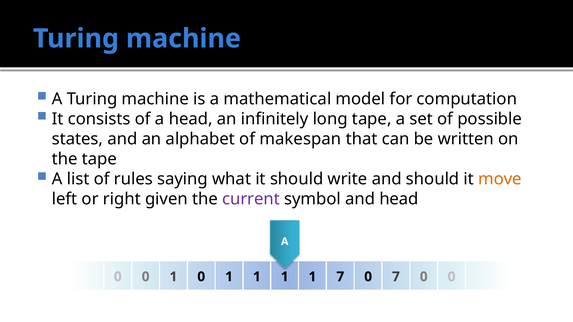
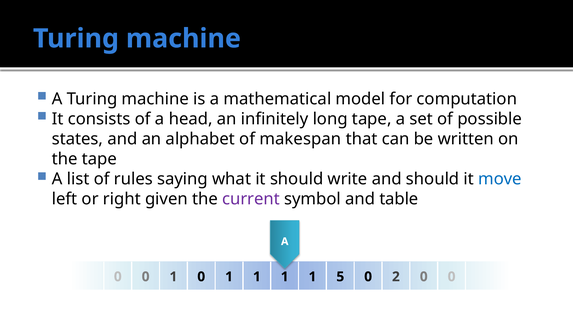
move colour: orange -> blue
and head: head -> table
1 7: 7 -> 5
0 7: 7 -> 2
